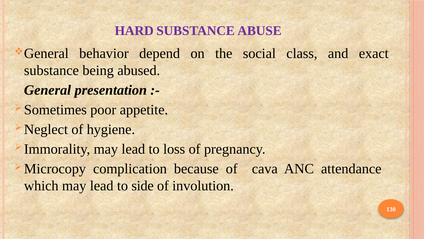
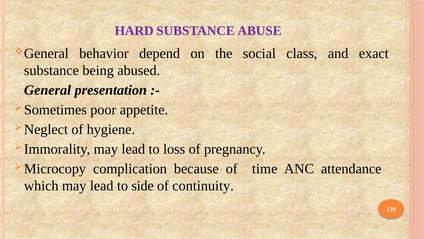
cava: cava -> time
involution: involution -> continuity
